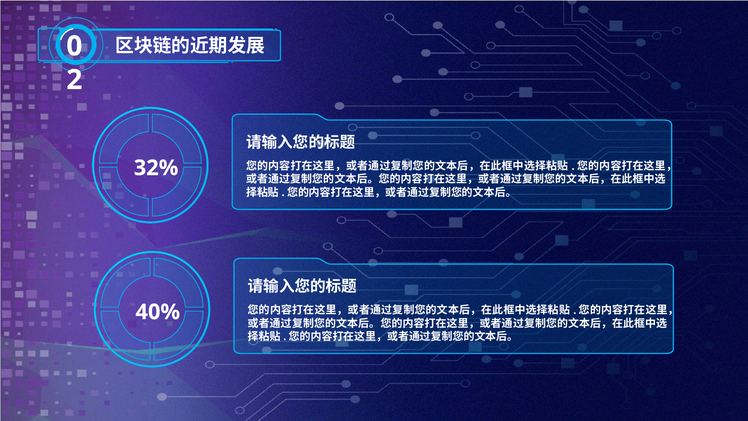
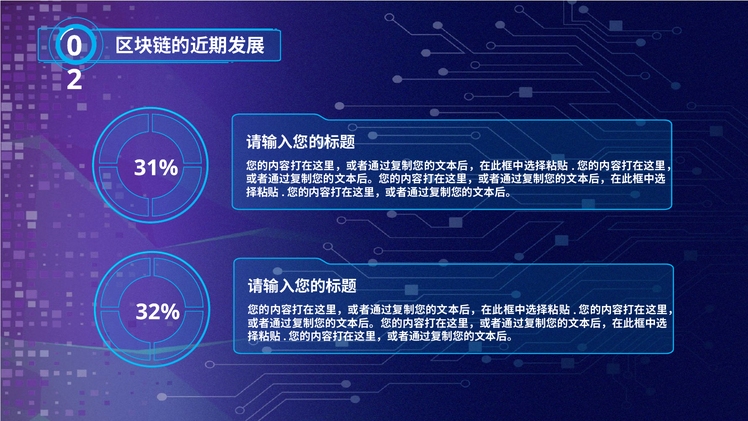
32%: 32% -> 31%
40%: 40% -> 32%
